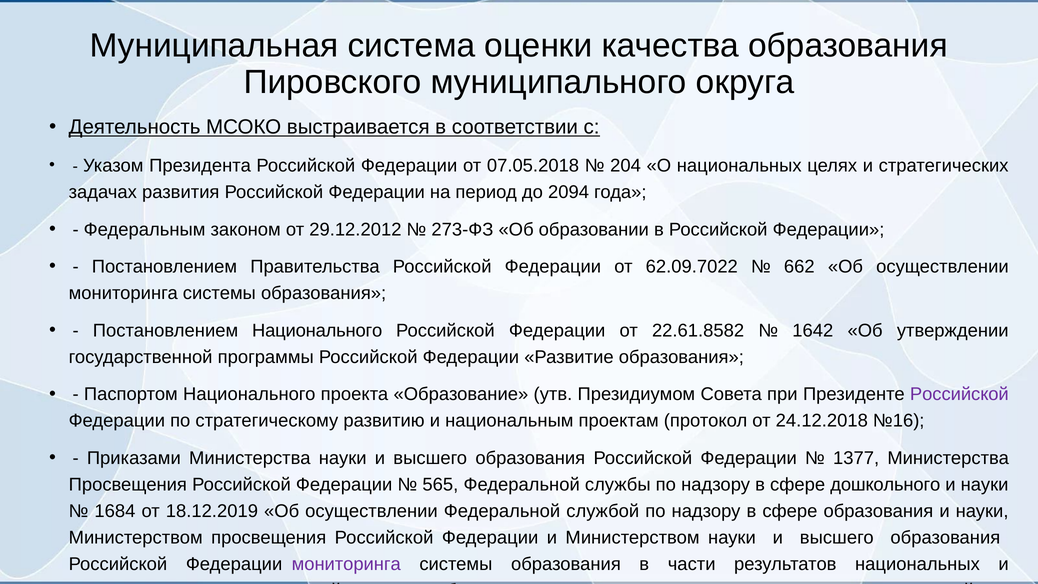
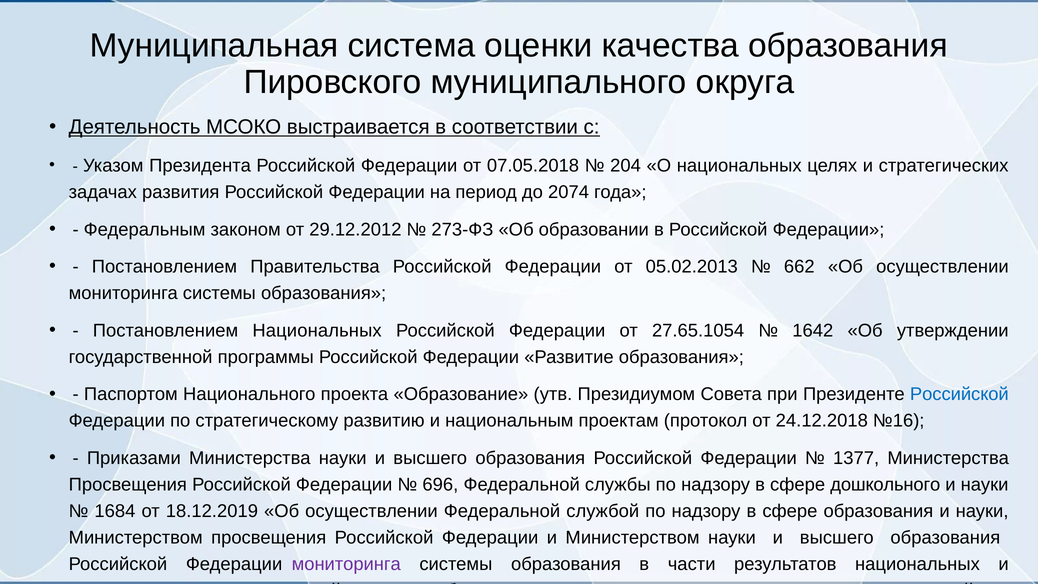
2094: 2094 -> 2074
62.09.7022: 62.09.7022 -> 05.02.2013
Постановлением Национального: Национального -> Национальных
22.61.8582: 22.61.8582 -> 27.65.1054
Российской at (959, 394) colour: purple -> blue
565: 565 -> 696
